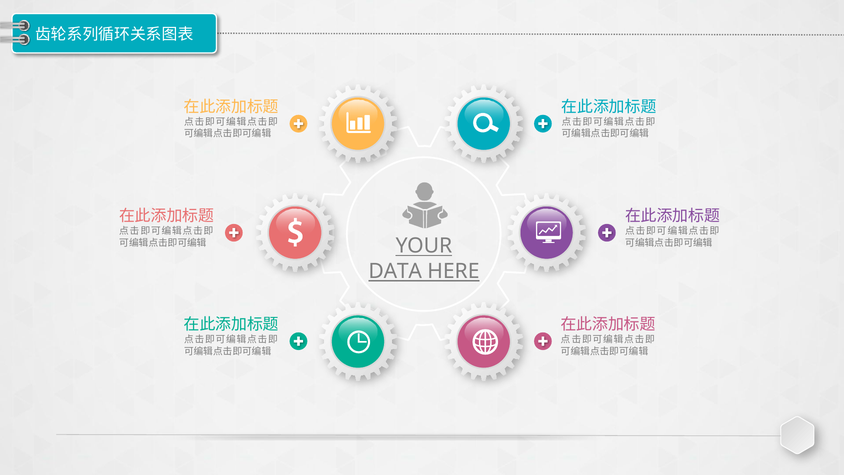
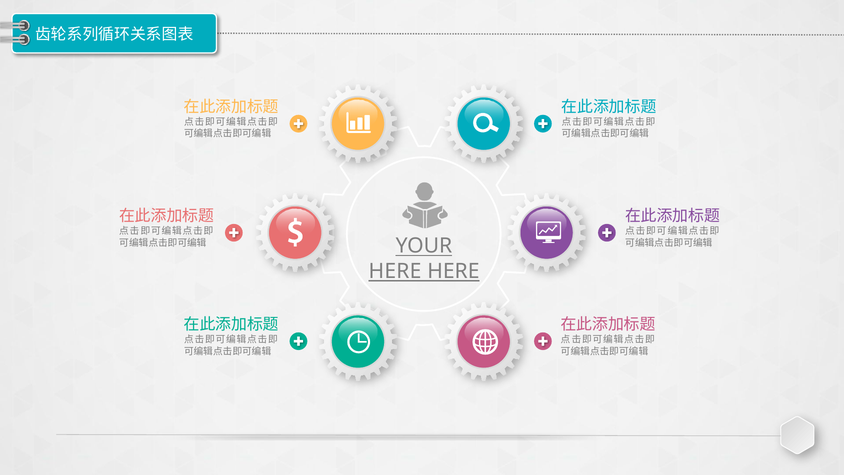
DATA at (395, 271): DATA -> HERE
